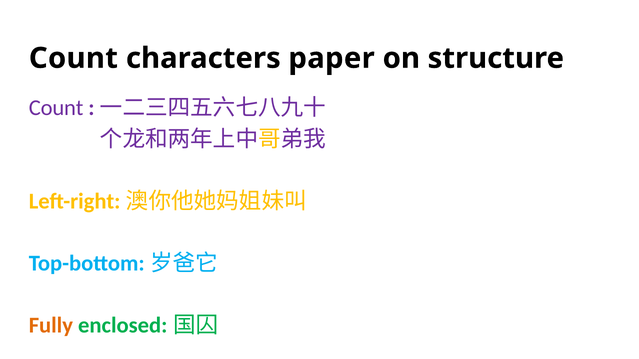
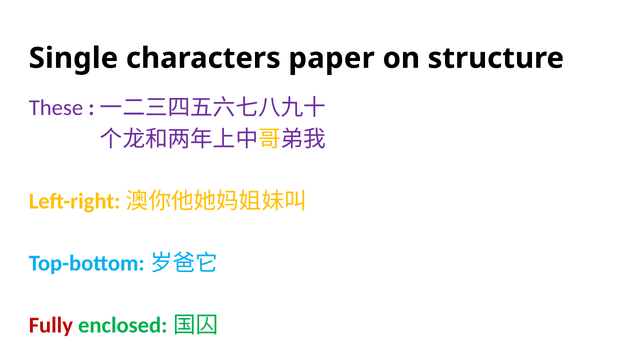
Count at (73, 58): Count -> Single
Count at (56, 108): Count -> These
Fully colour: orange -> red
